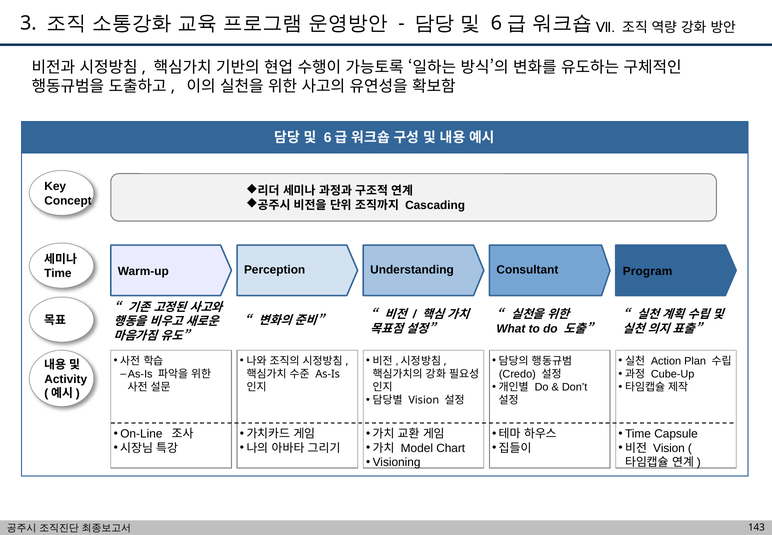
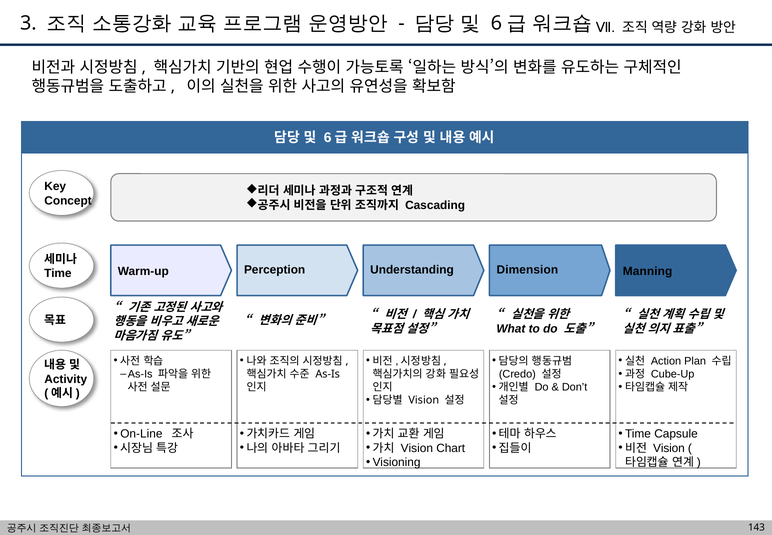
Consultant: Consultant -> Dimension
Program: Program -> Manning
Model at (417, 448): Model -> Vision
